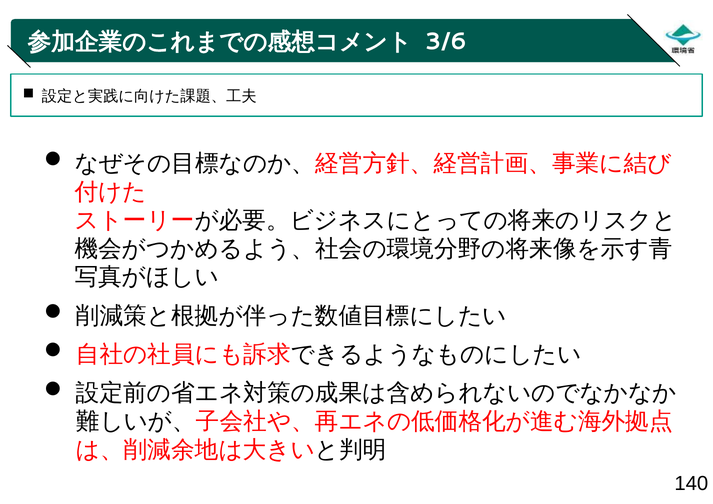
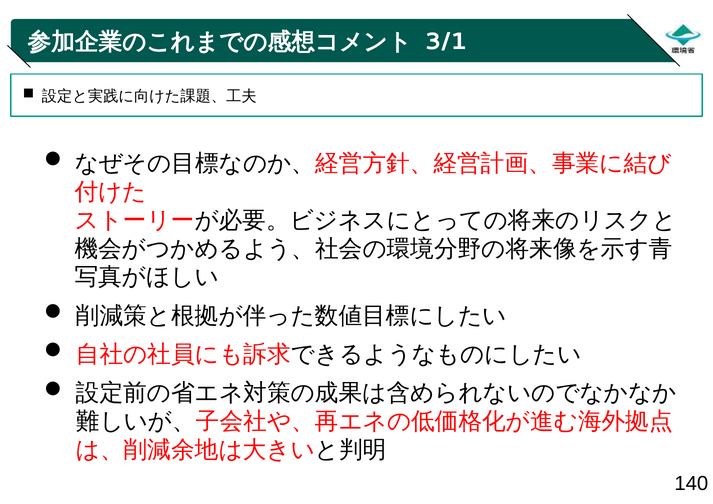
3/6: 3/6 -> 3/1
